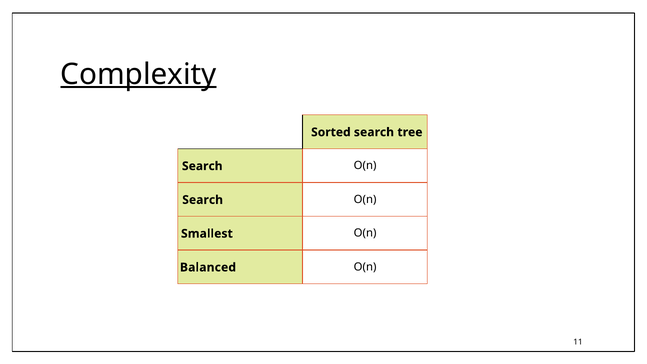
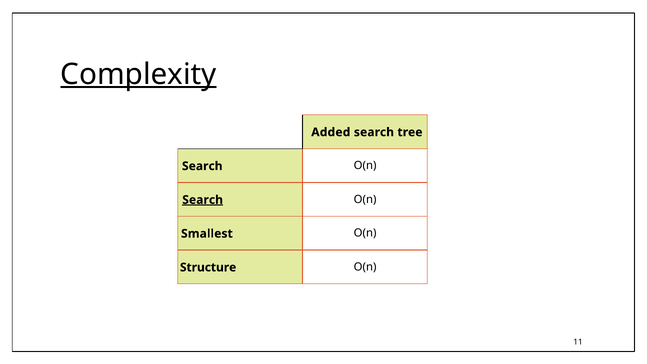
Sorted: Sorted -> Added
Search at (203, 200) underline: none -> present
Balanced: Balanced -> Structure
